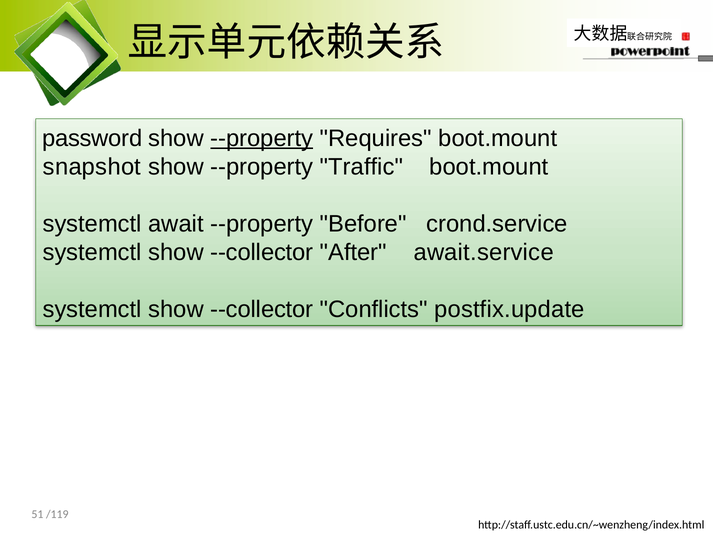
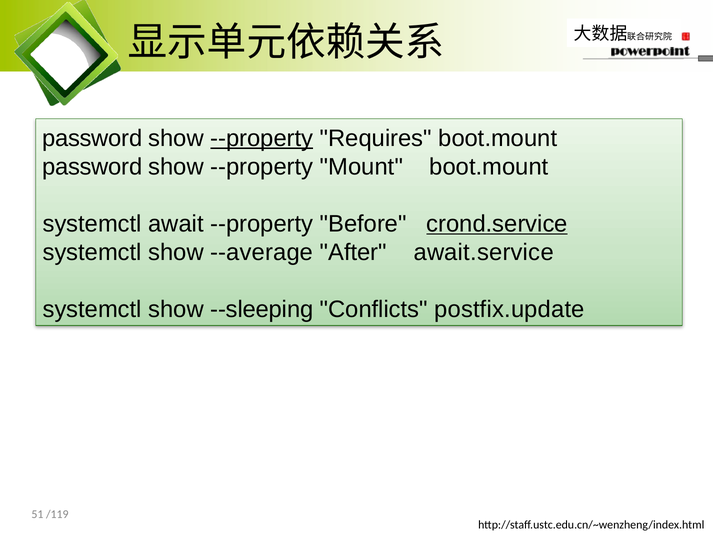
snapshot at (92, 167): snapshot -> password
Traffic: Traffic -> Mount
crond.service underline: none -> present
--collector at (262, 252): --collector -> --average
--collector at (262, 309): --collector -> --sleeping
